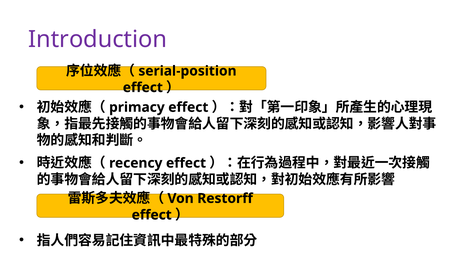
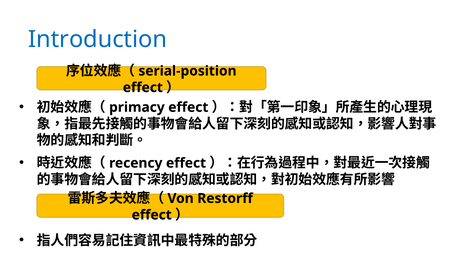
Introduction colour: purple -> blue
